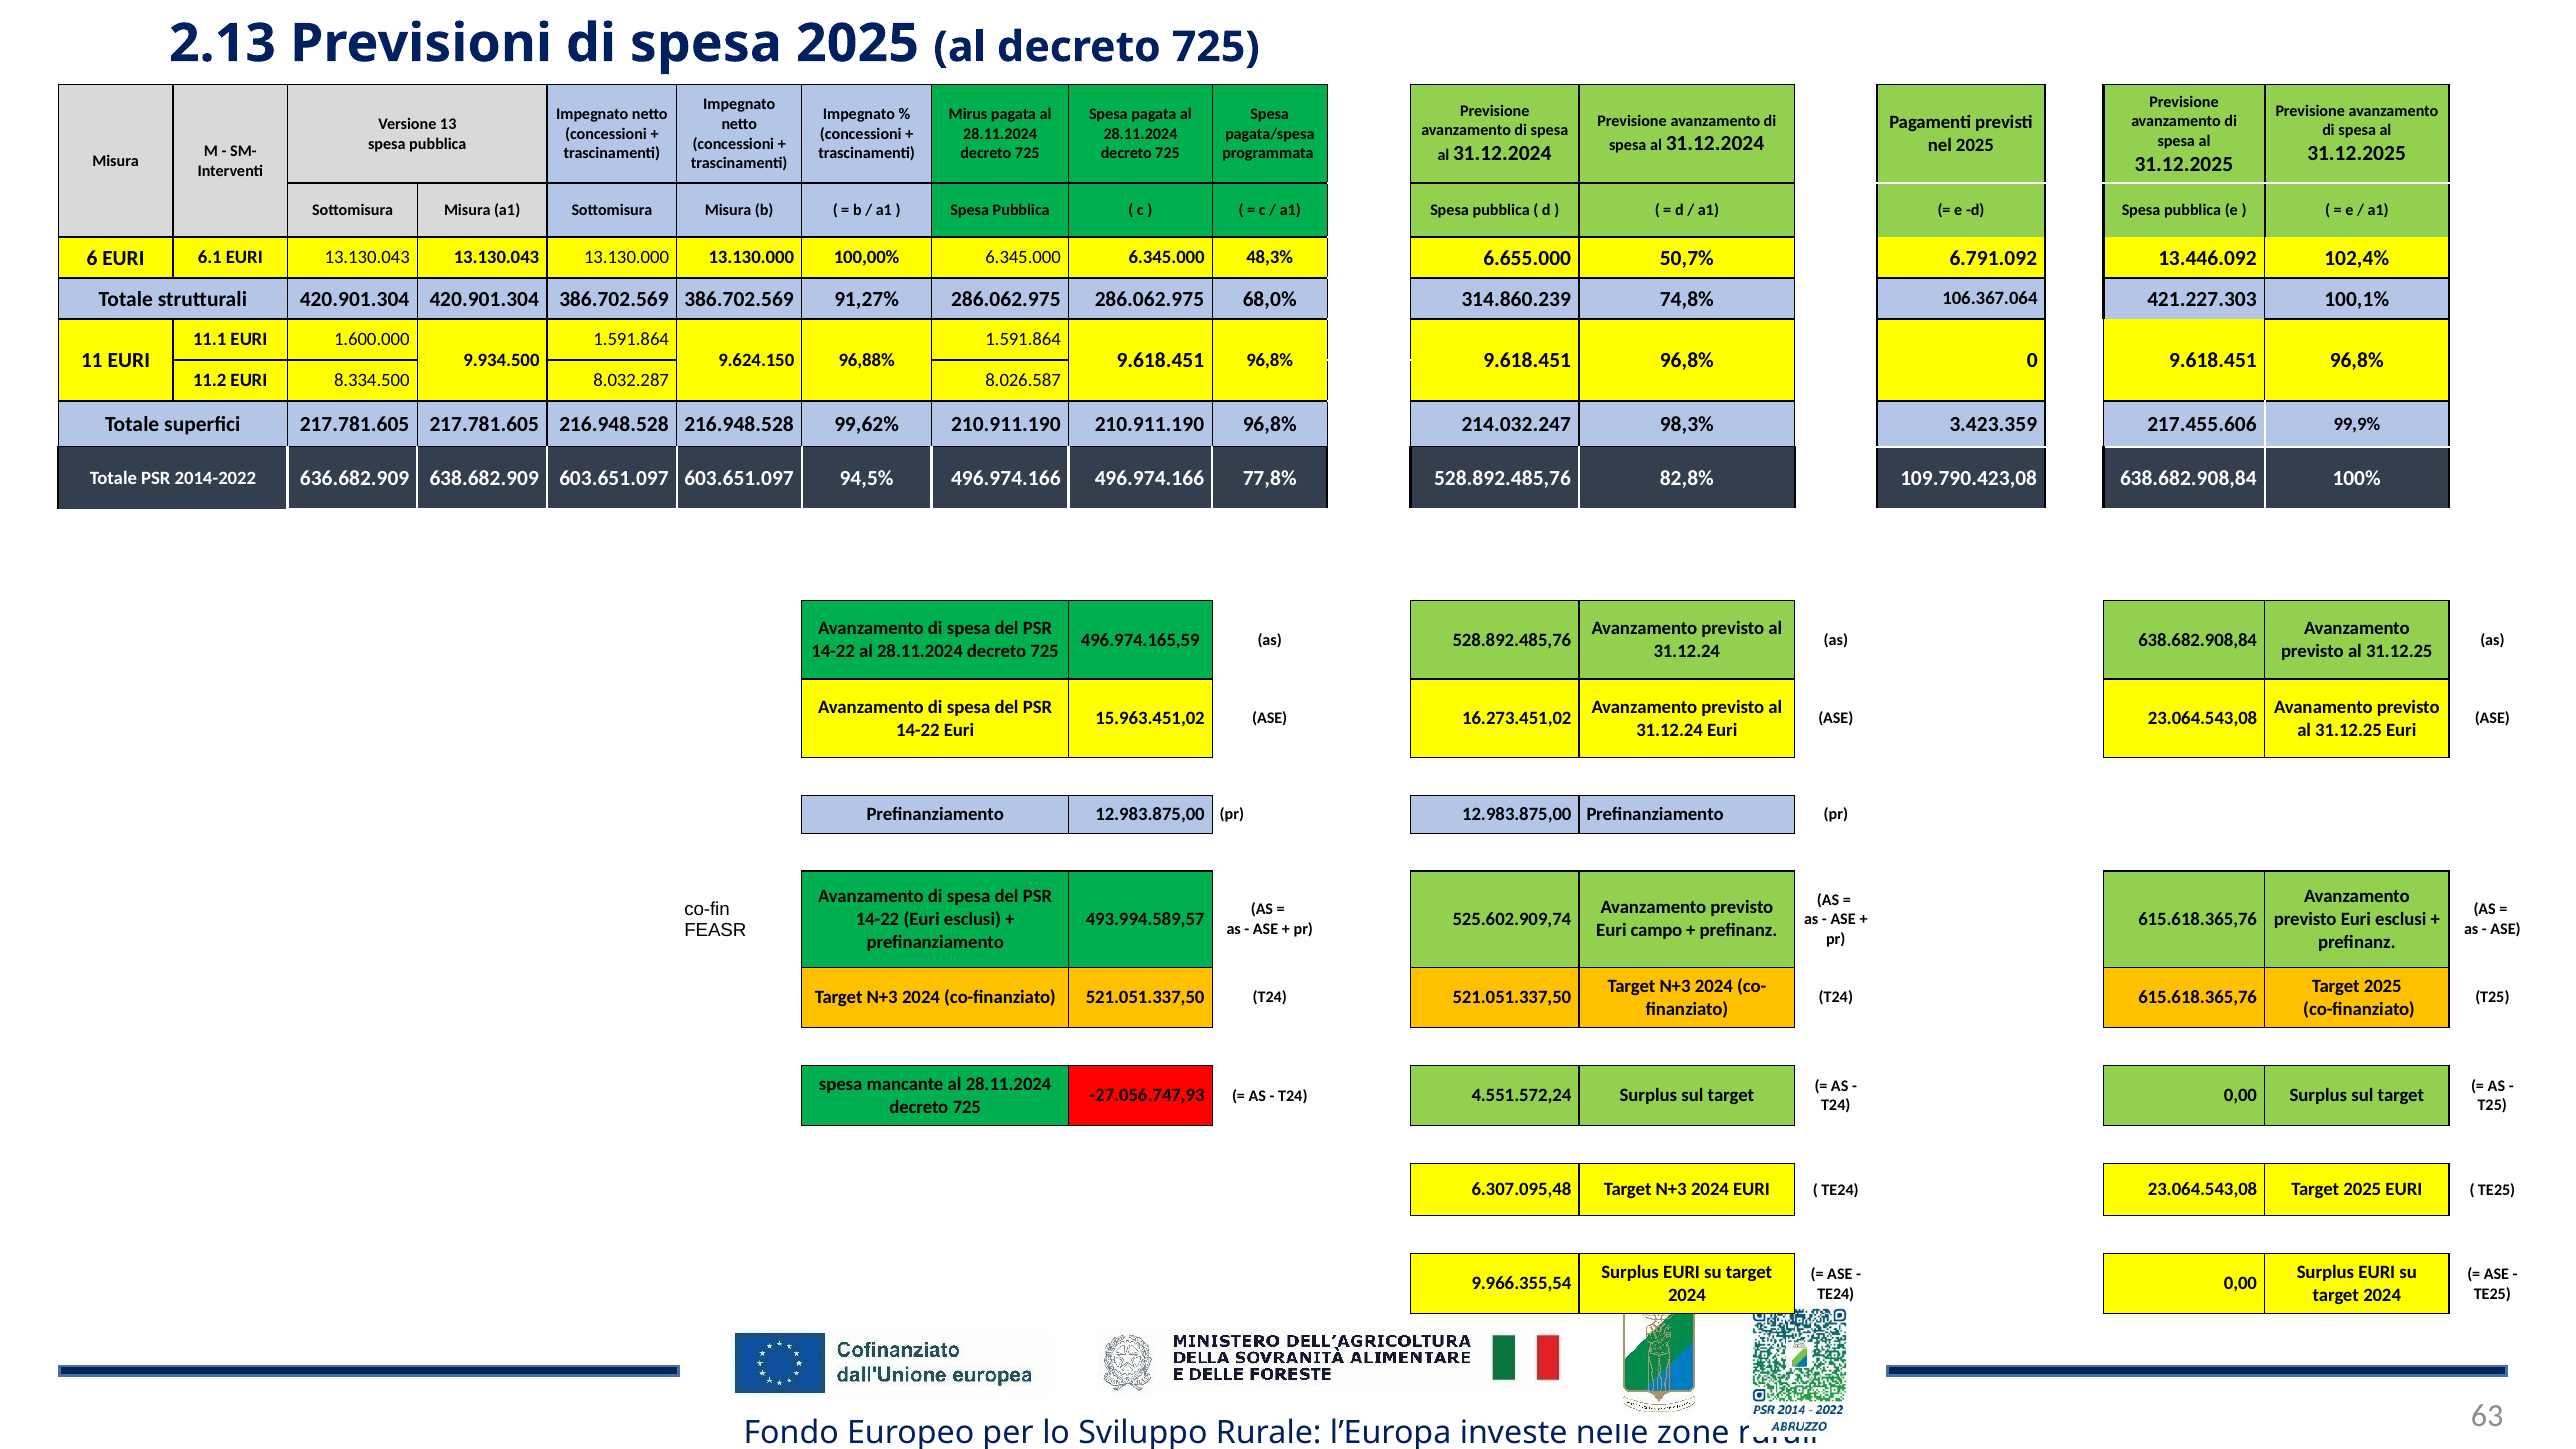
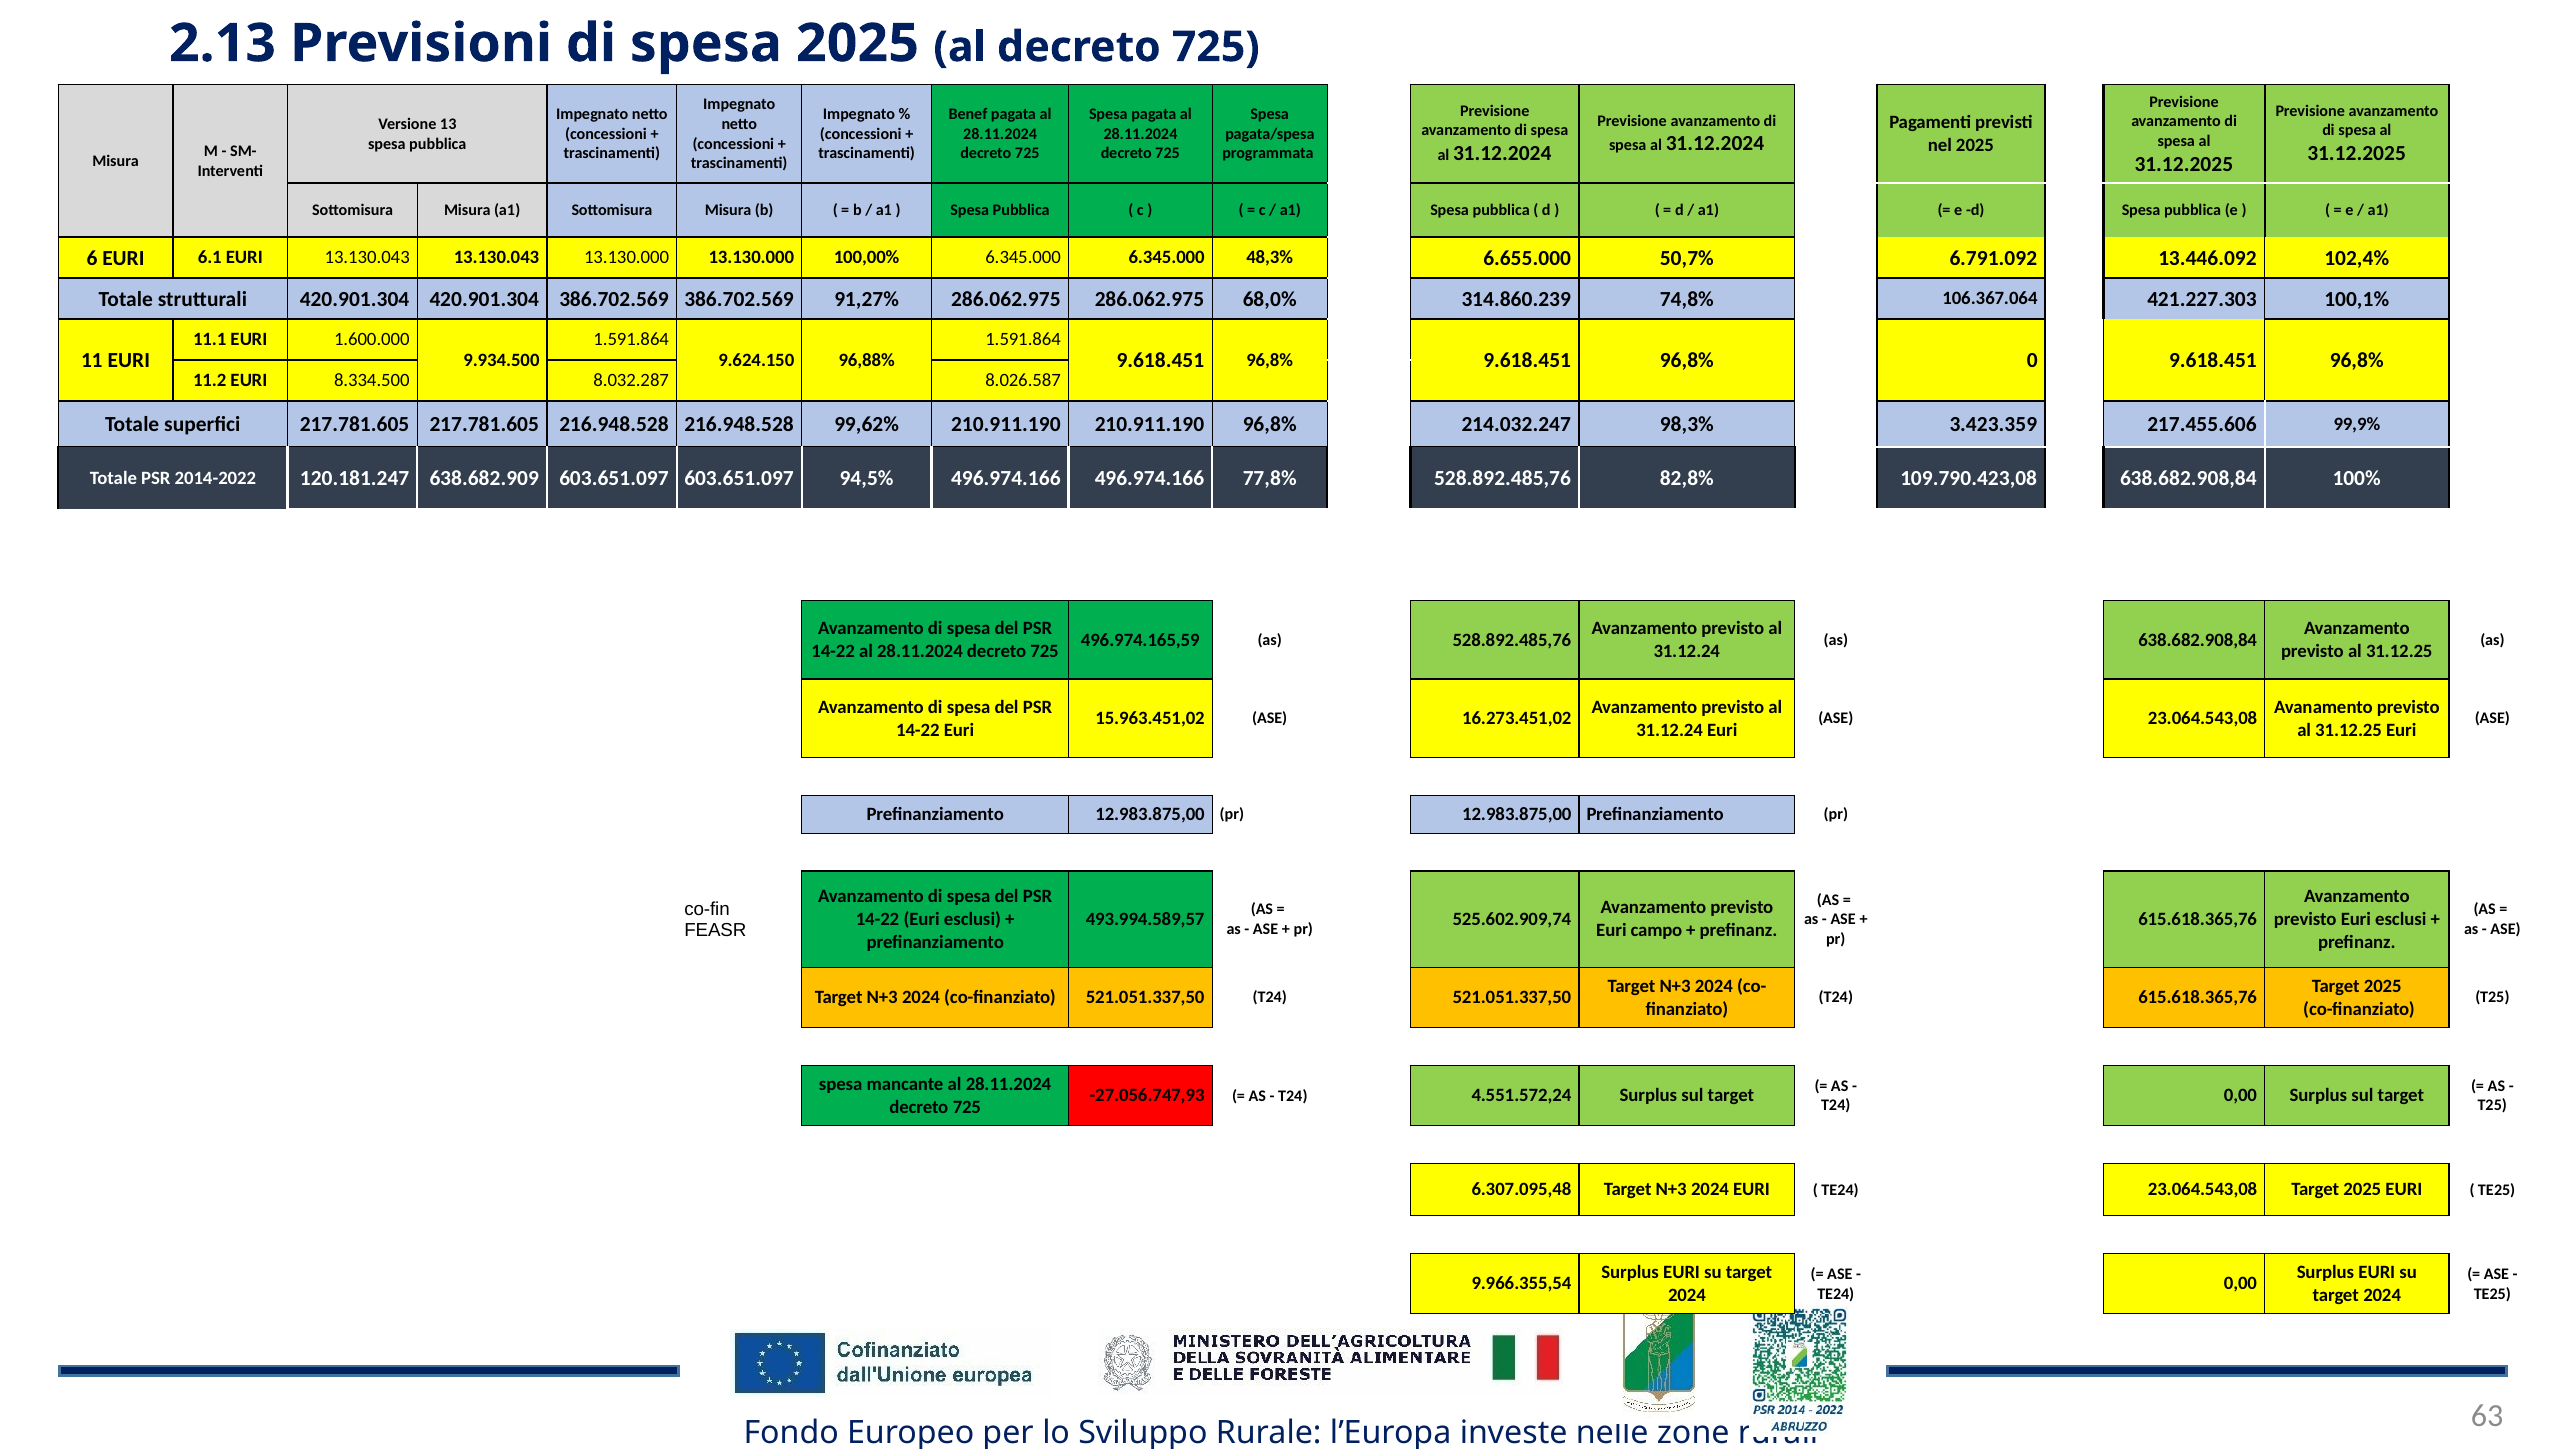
Mirus: Mirus -> Benef
636.682.909: 636.682.909 -> 120.181.247
